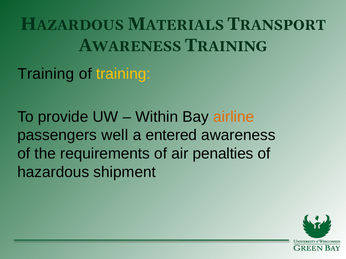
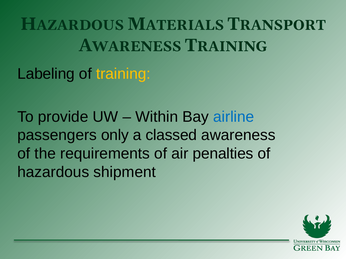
Training at (46, 74): Training -> Labeling
airline colour: orange -> blue
well: well -> only
entered: entered -> classed
